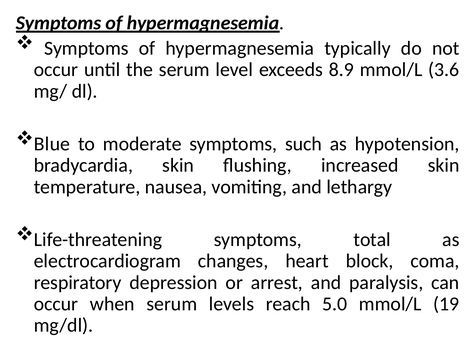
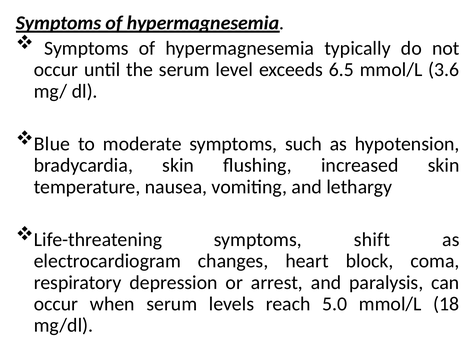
8.9: 8.9 -> 6.5
total: total -> shift
19: 19 -> 18
